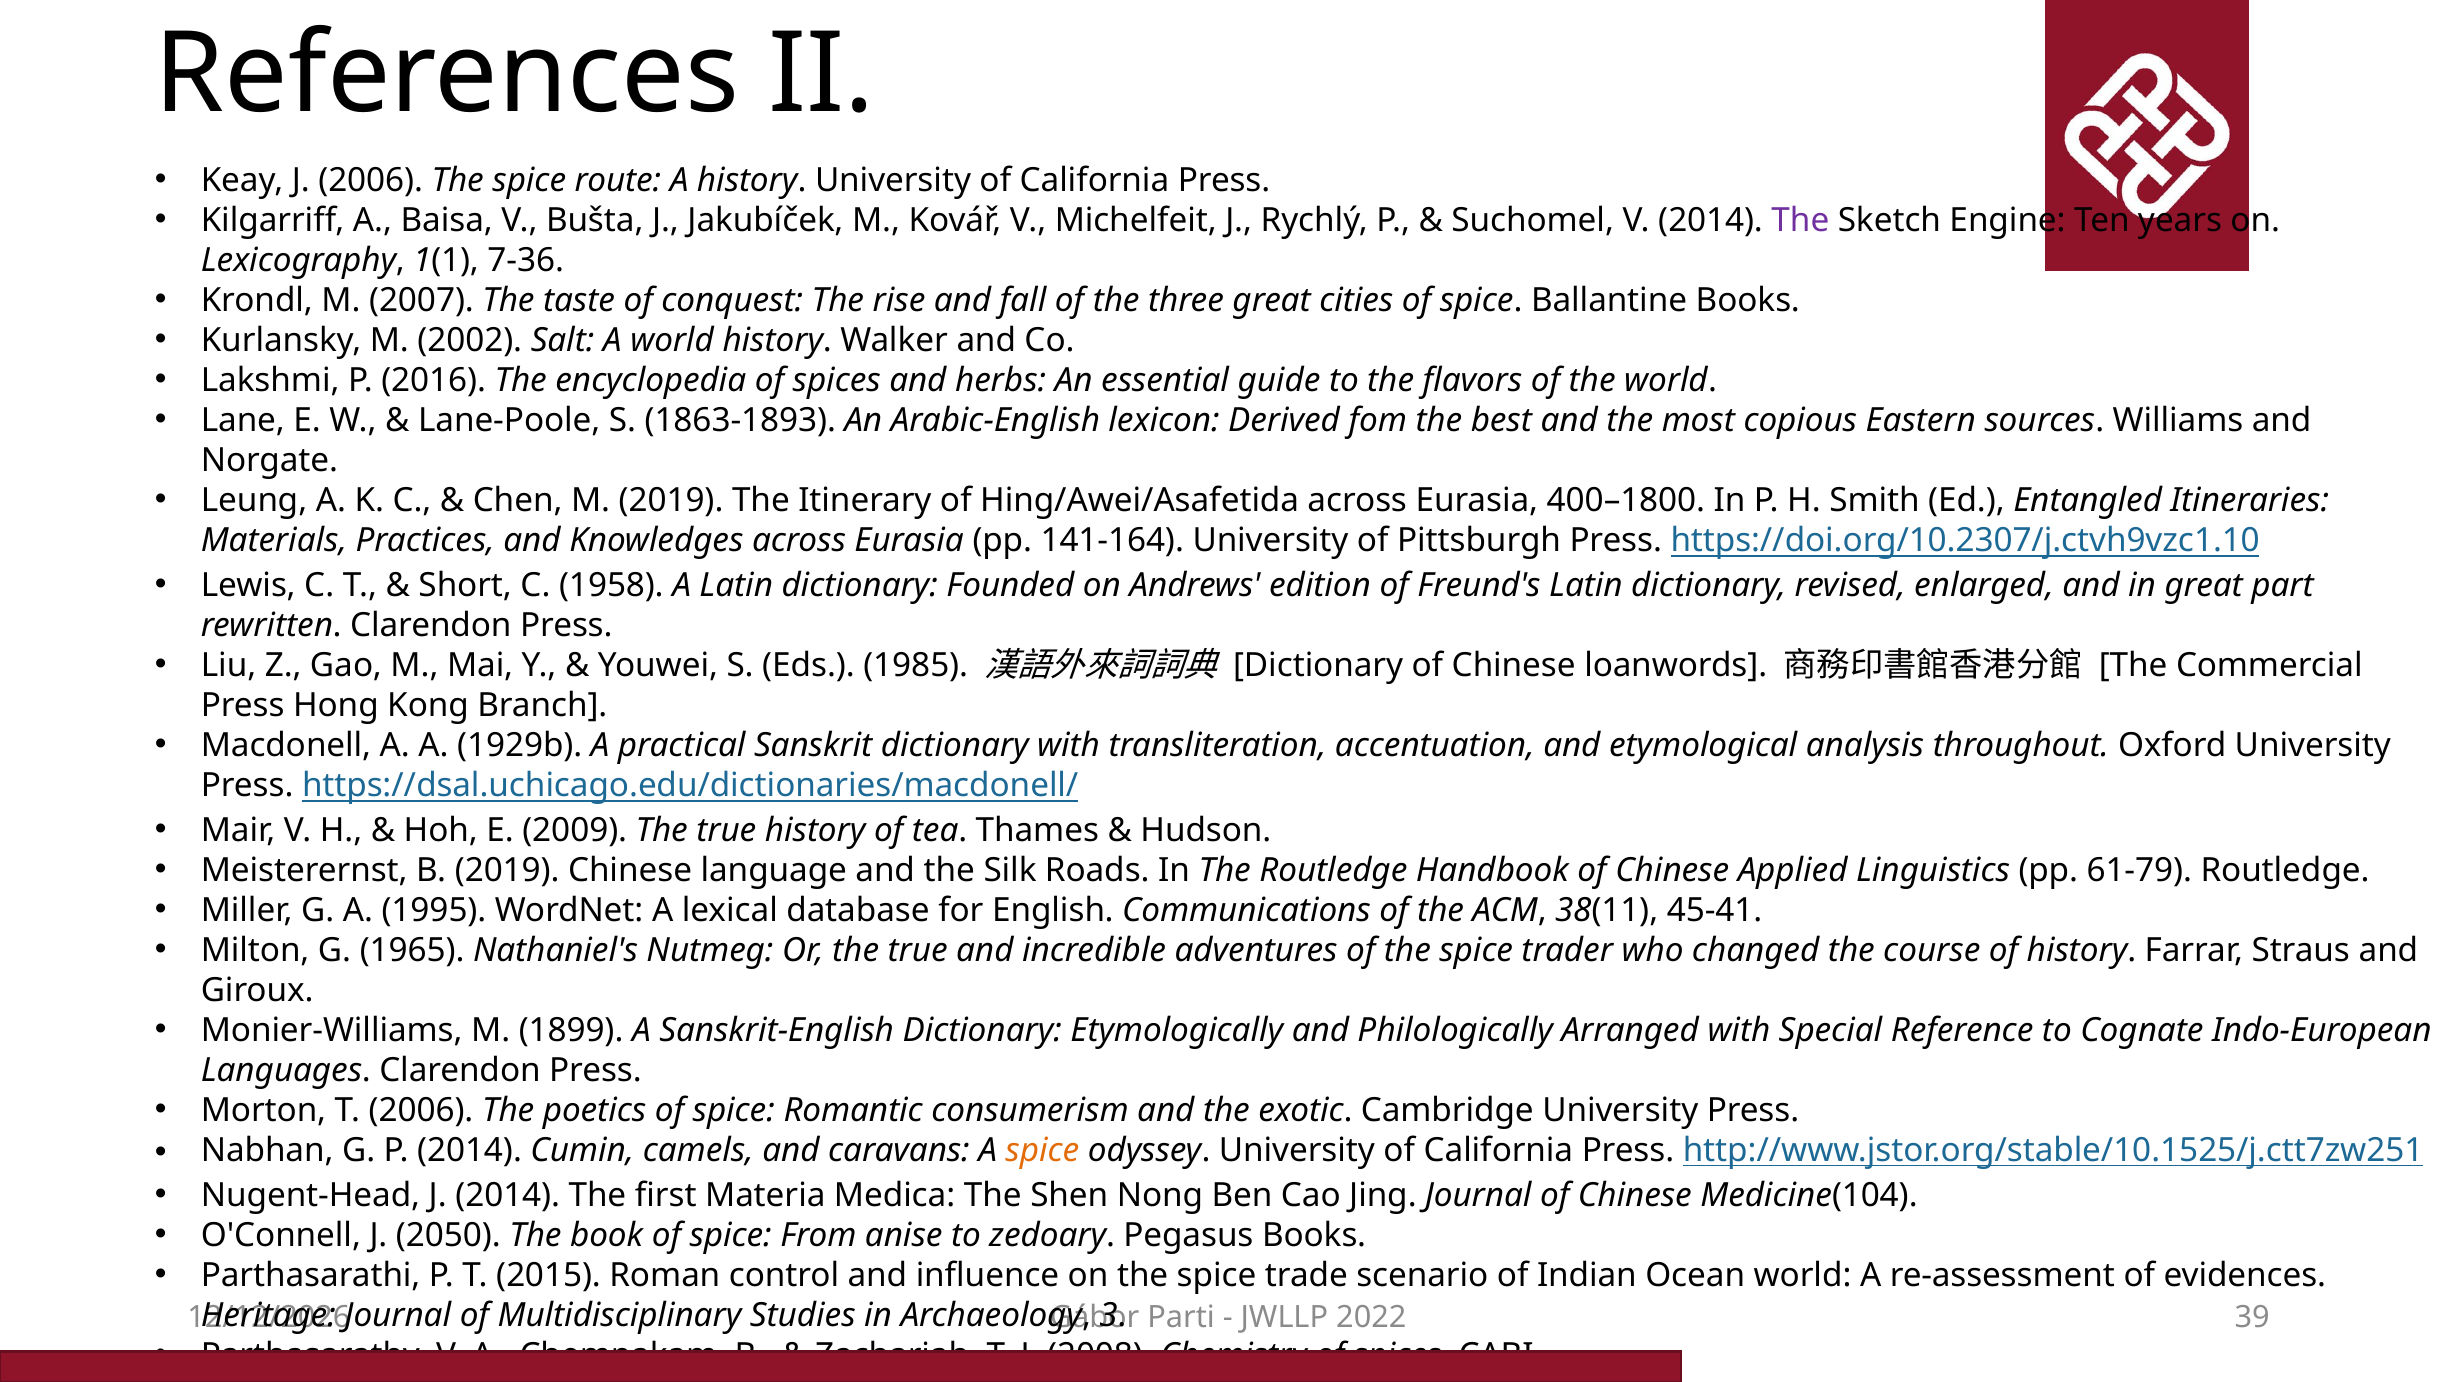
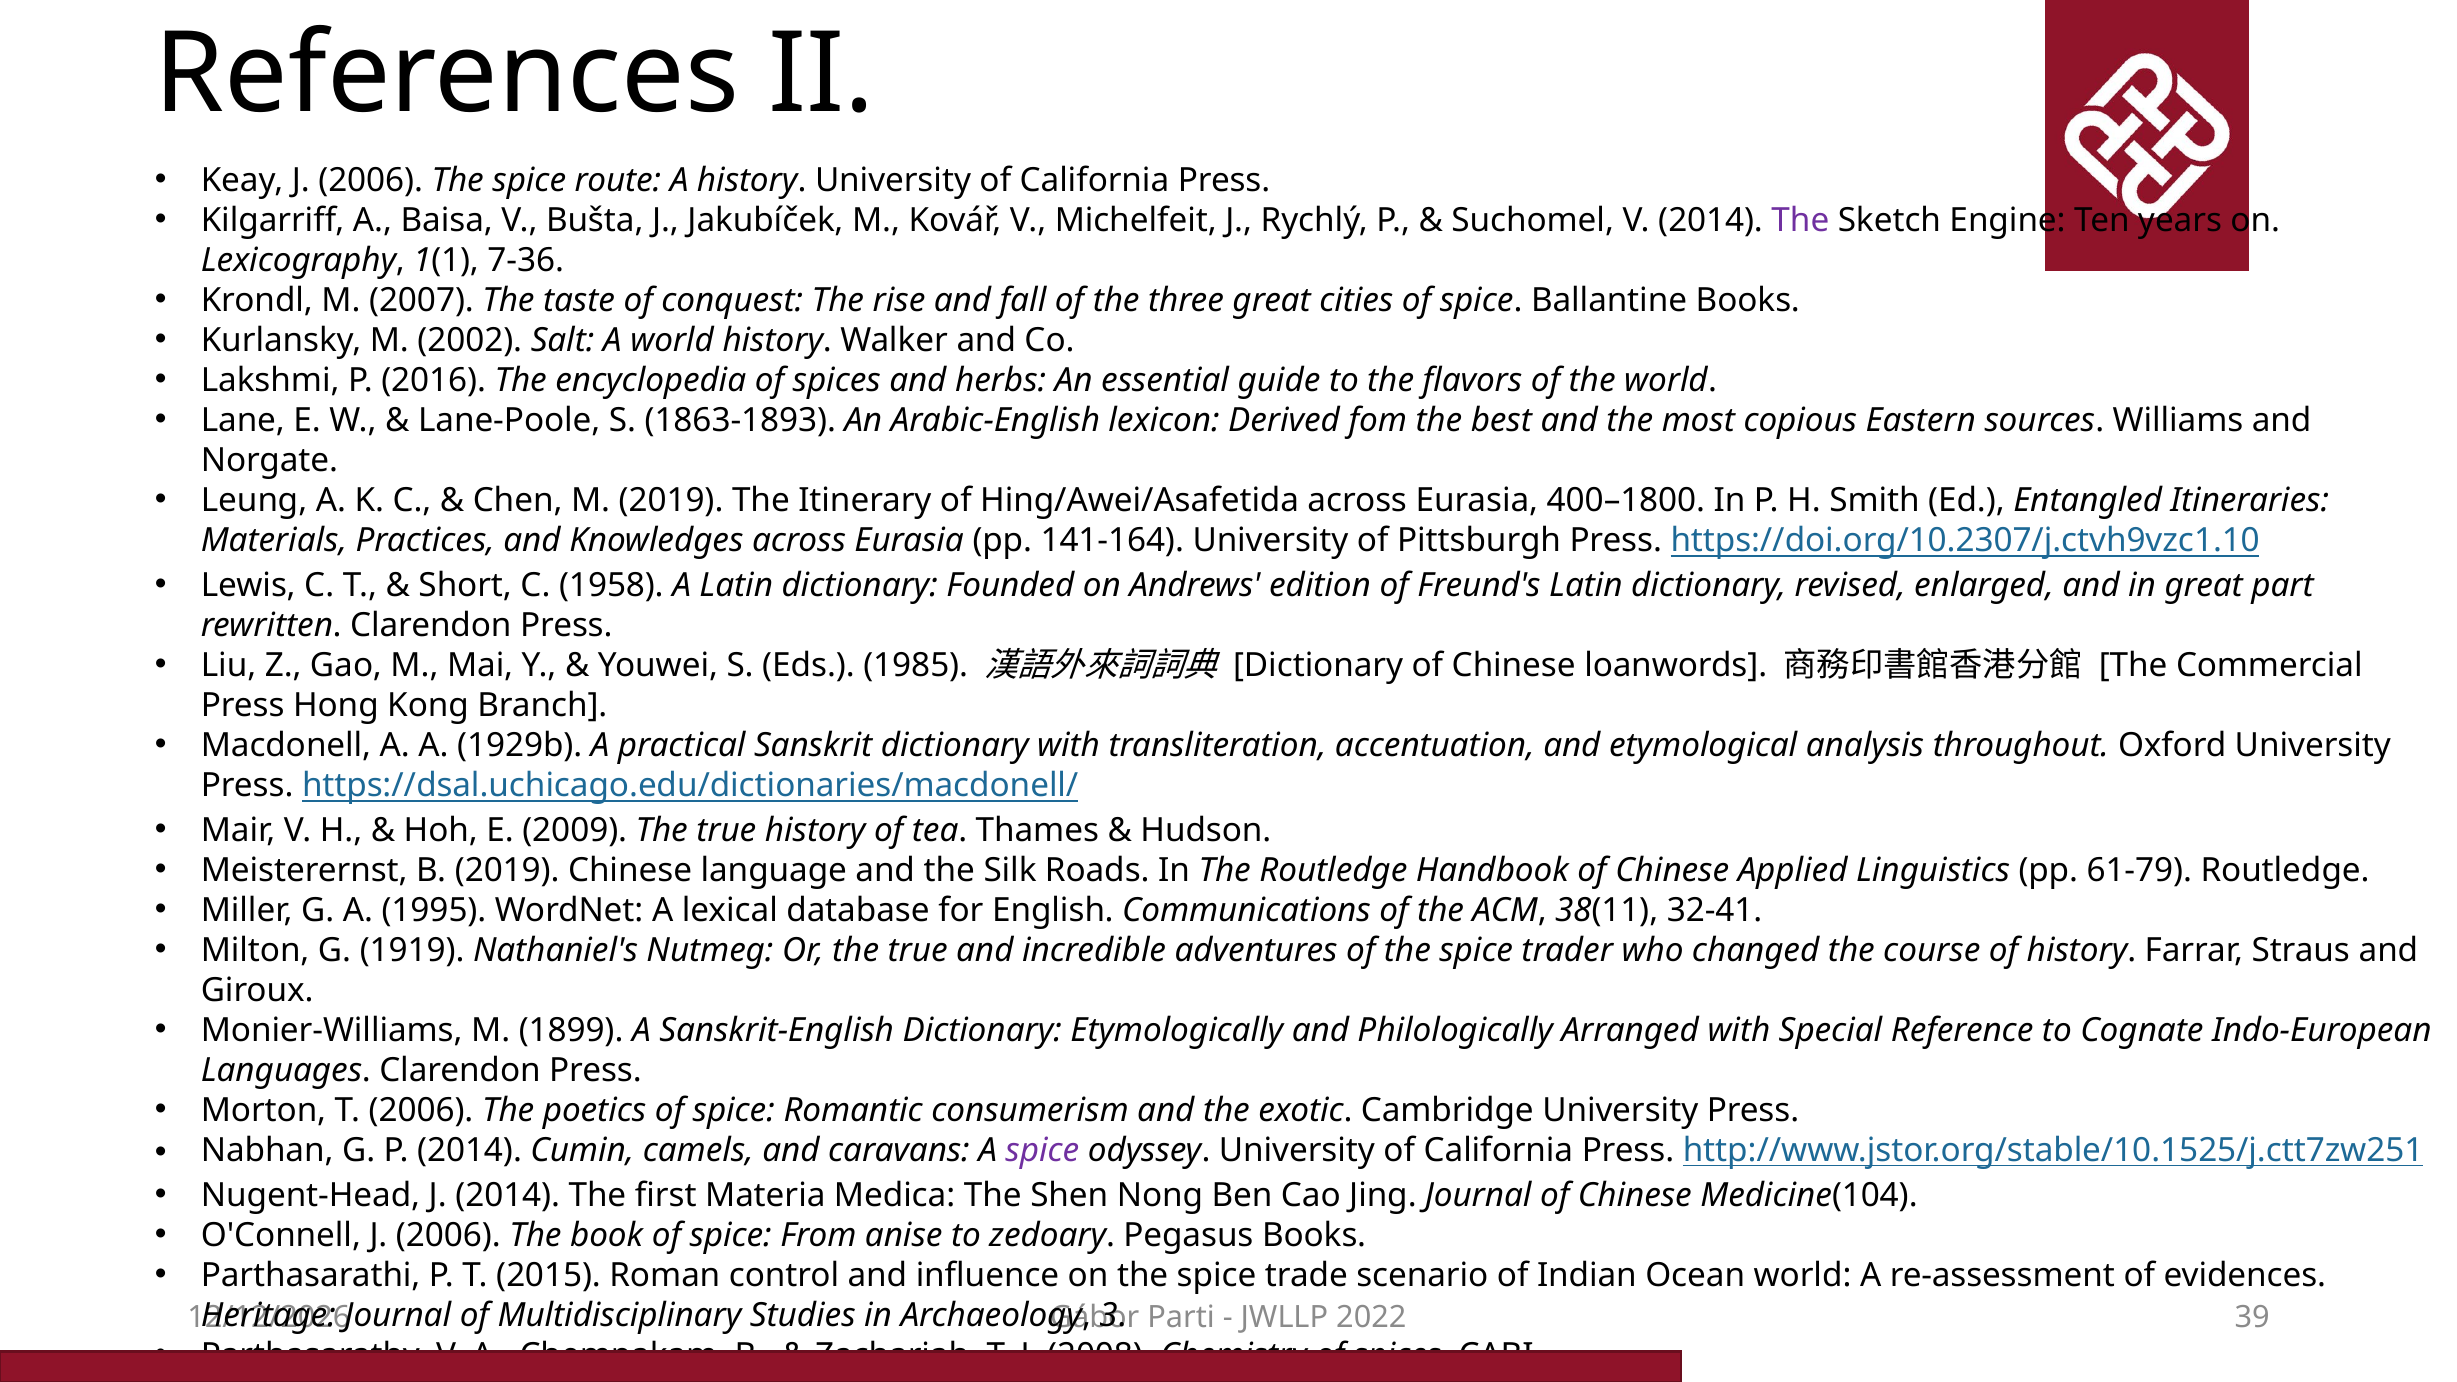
45-41: 45-41 -> 32-41
1965: 1965 -> 1919
spice at (1042, 1151) colour: orange -> purple
O'Connell J 2050: 2050 -> 2006
